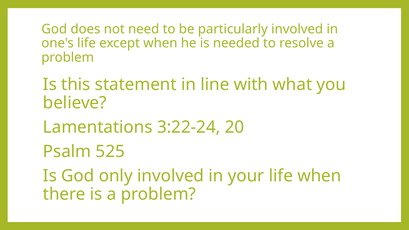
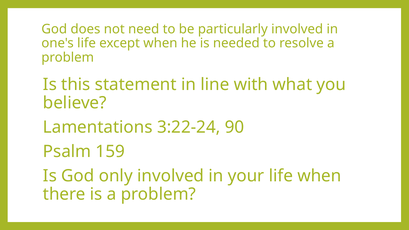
20: 20 -> 90
525: 525 -> 159
